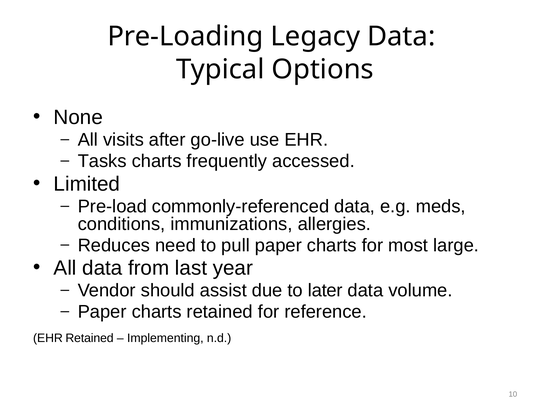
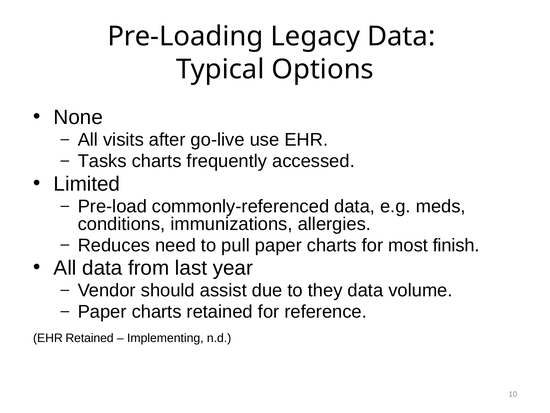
large: large -> finish
later: later -> they
